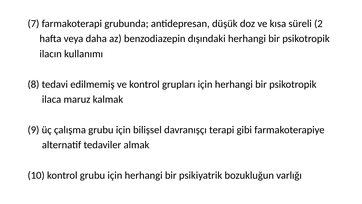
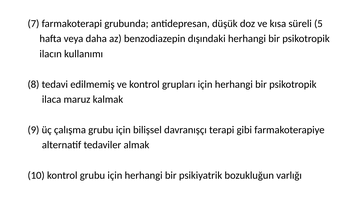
2: 2 -> 5
